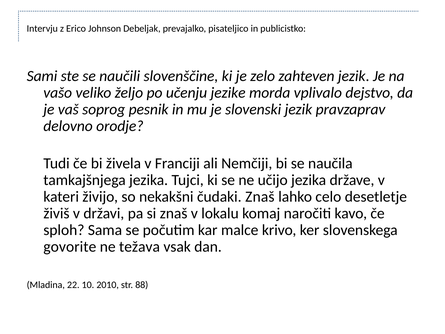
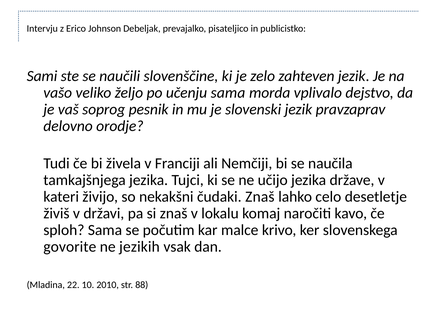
učenju jezike: jezike -> sama
težava: težava -> jezikih
